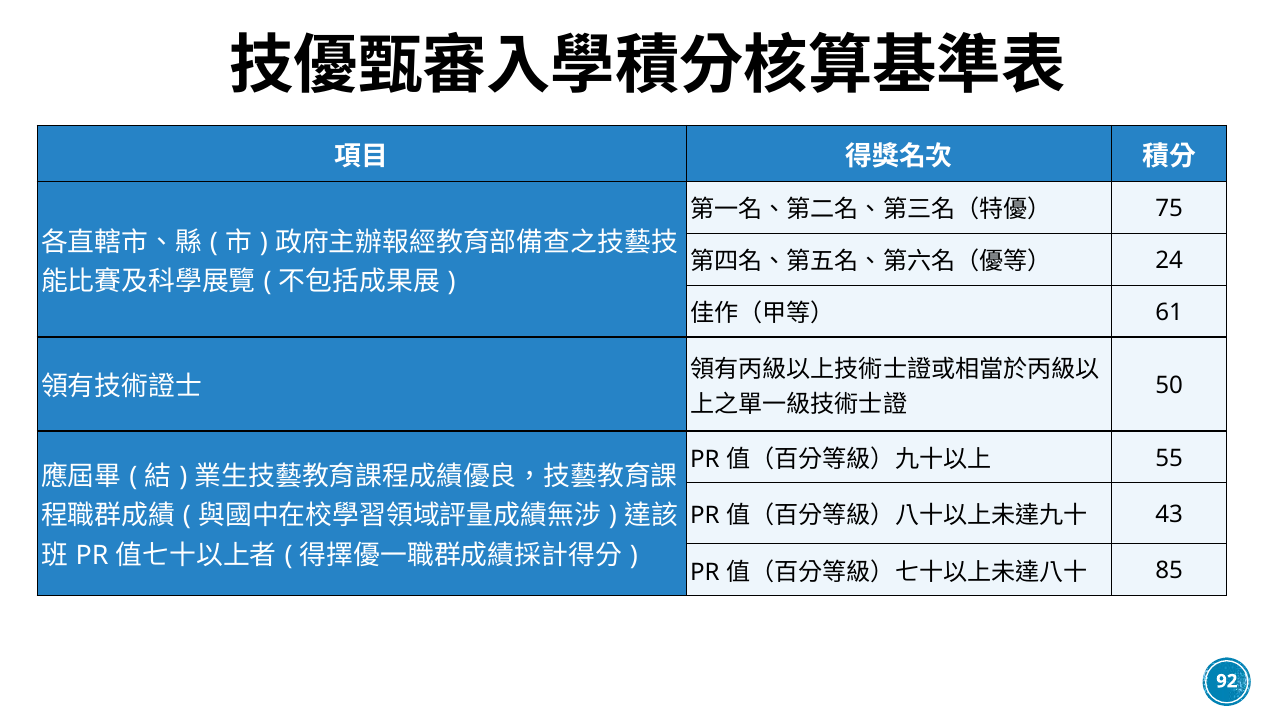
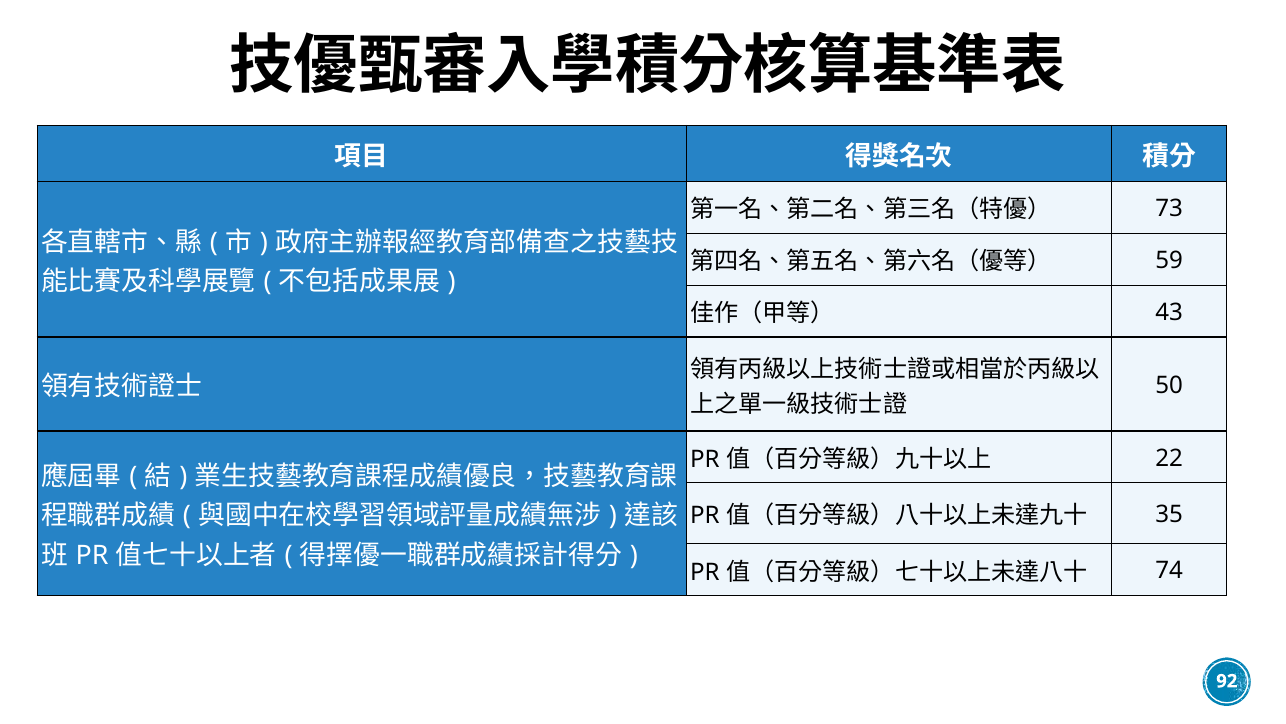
75: 75 -> 73
24: 24 -> 59
61: 61 -> 43
55: 55 -> 22
43: 43 -> 35
85: 85 -> 74
